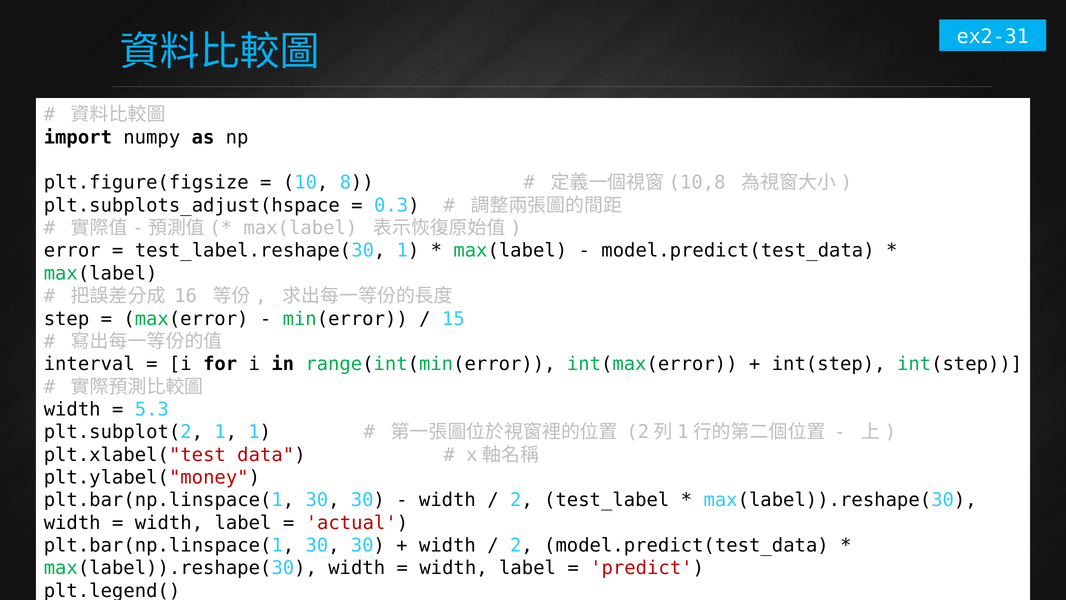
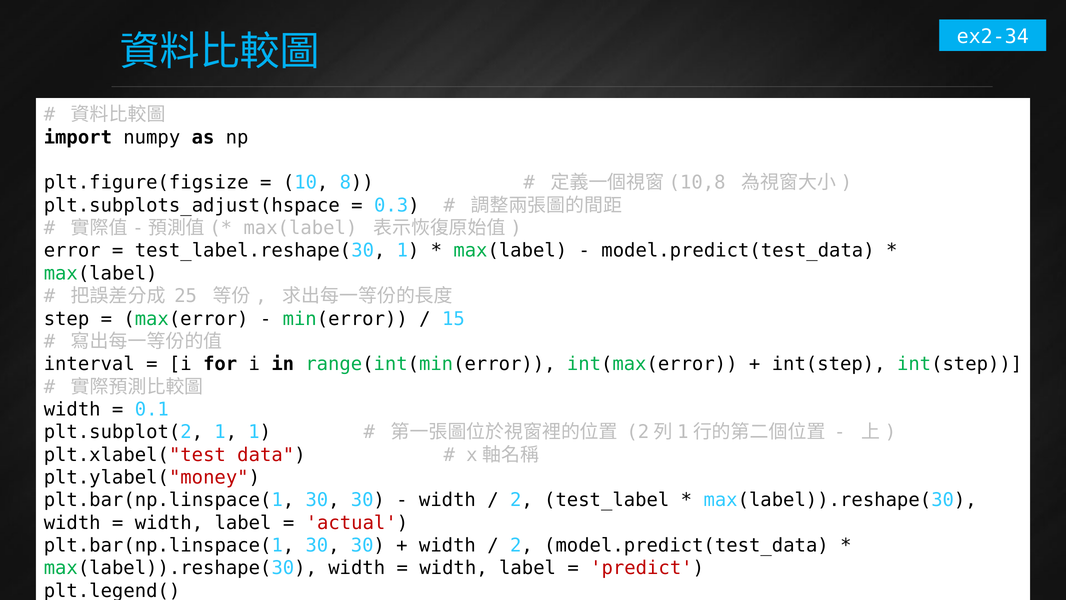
ex2-31: ex2-31 -> ex2-34
16: 16 -> 25
5.3: 5.3 -> 0.1
